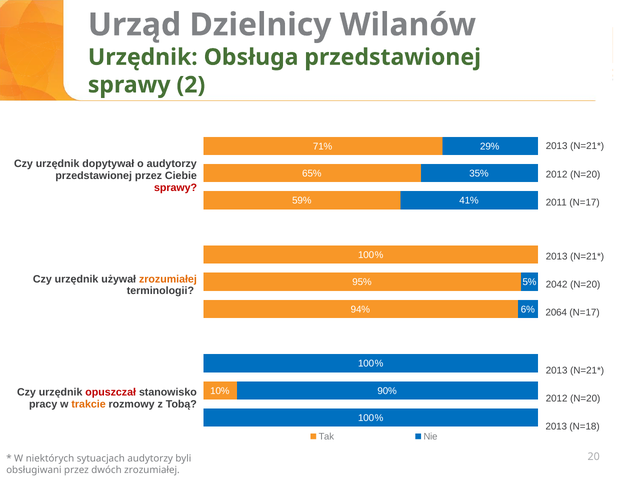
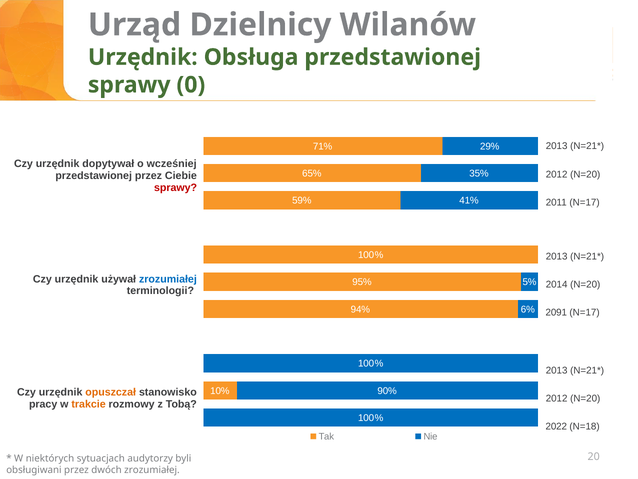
2: 2 -> 0
o audytorzy: audytorzy -> wcześniej
zrozumiałej at (168, 279) colour: orange -> blue
2042: 2042 -> 2014
2064: 2064 -> 2091
opuszczał colour: red -> orange
2013 at (556, 426): 2013 -> 2022
